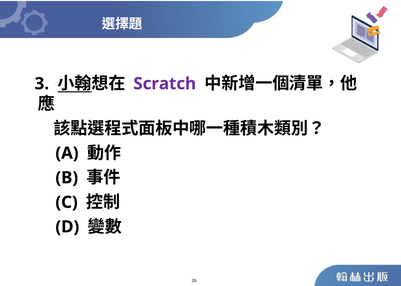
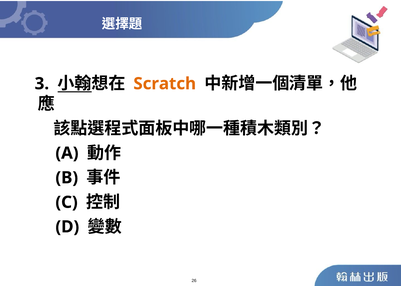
Scratch colour: purple -> orange
